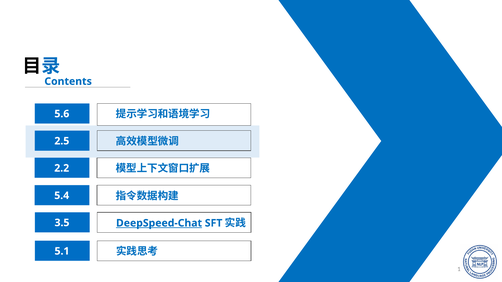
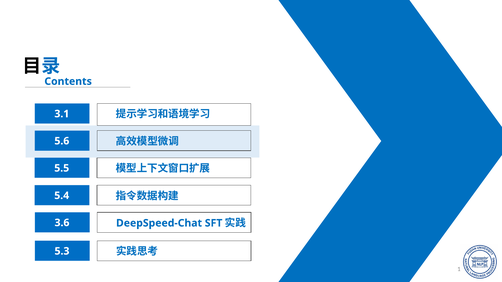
5.6: 5.6 -> 3.1
2.5: 2.5 -> 5.6
2.2: 2.2 -> 5.5
3.5: 3.5 -> 3.6
DeepSpeed-Chat underline: present -> none
5.1: 5.1 -> 5.3
